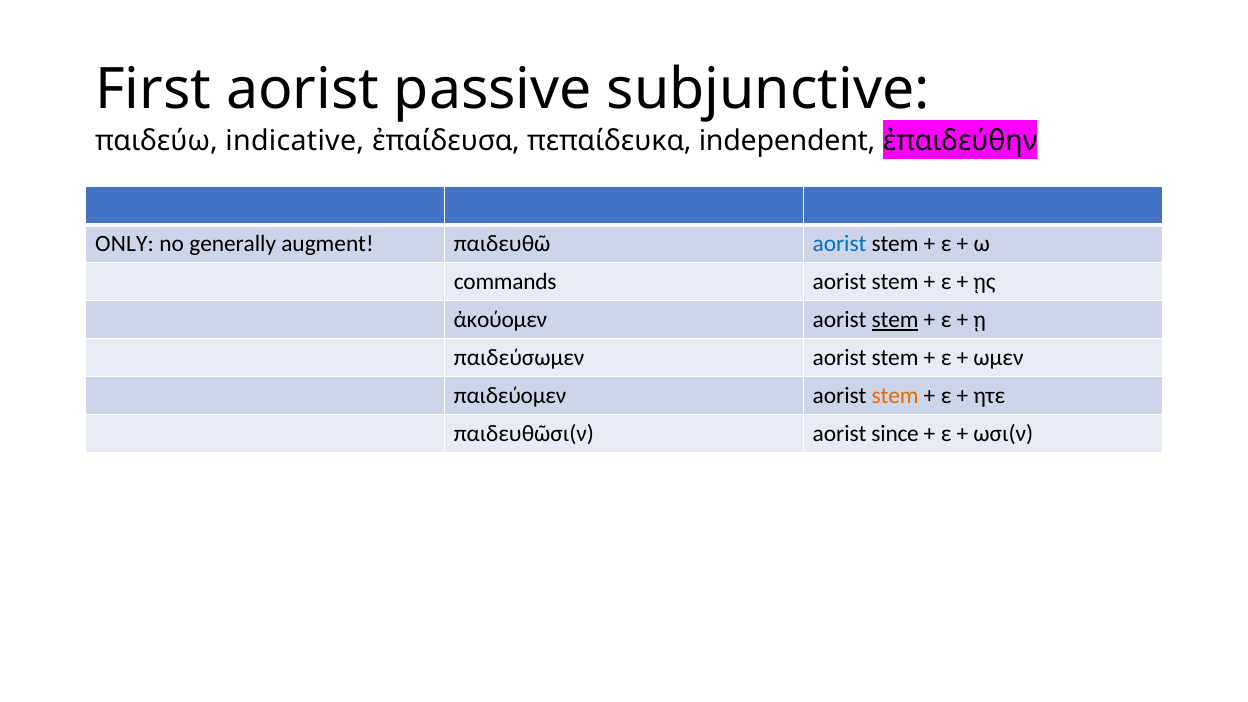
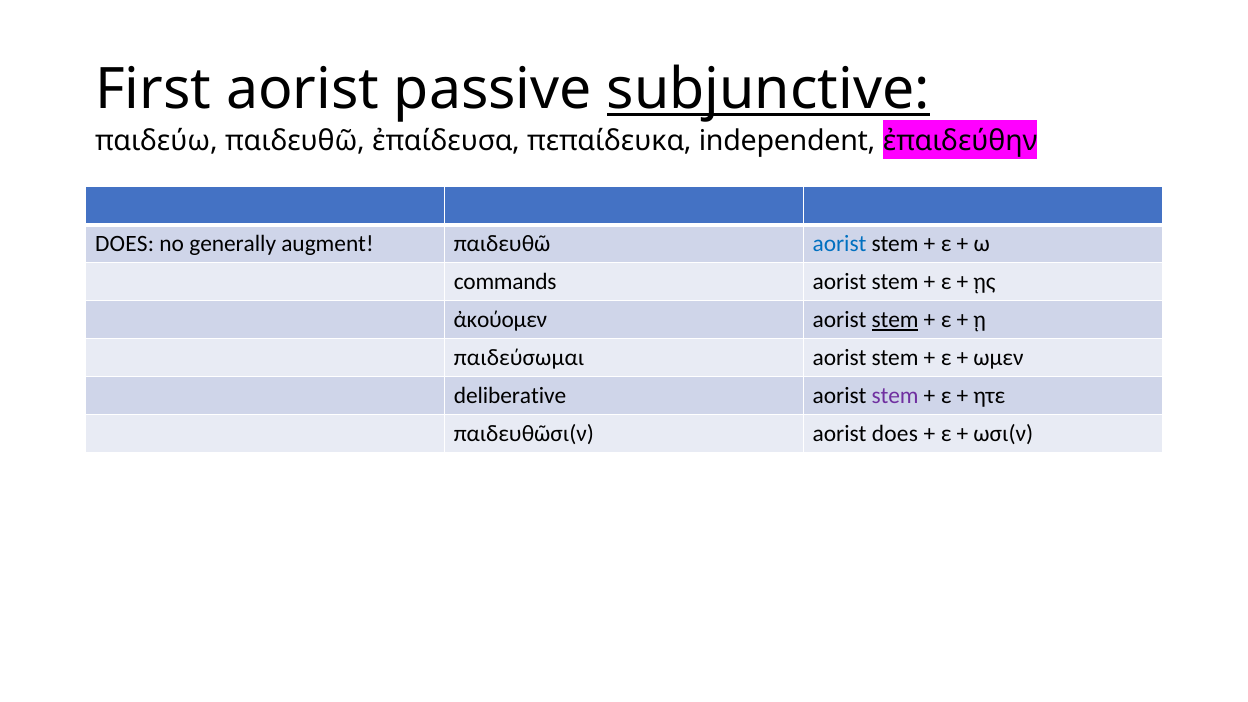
subjunctive underline: none -> present
παιδεύω indicative: indicative -> παιδευθῶ
ONLY at (125, 244): ONLY -> DOES
παιδεύσωμεν: παιδεύσωμεν -> παιδεύσωμαι
παιδεύομεν: παιδεύομεν -> deliberative
stem at (895, 396) colour: orange -> purple
aorist since: since -> does
